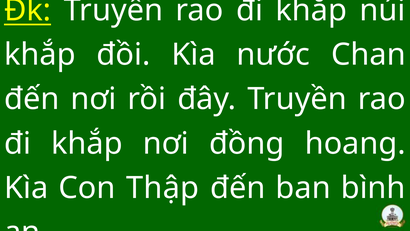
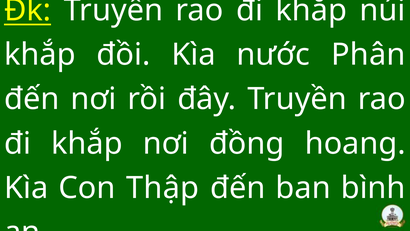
Chan: Chan -> Phân
